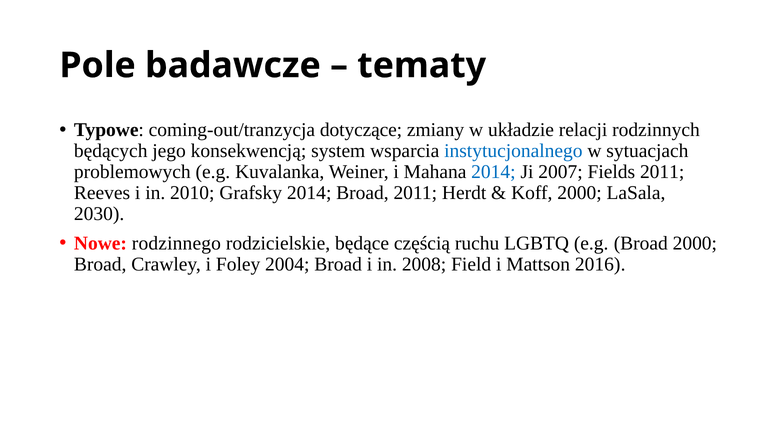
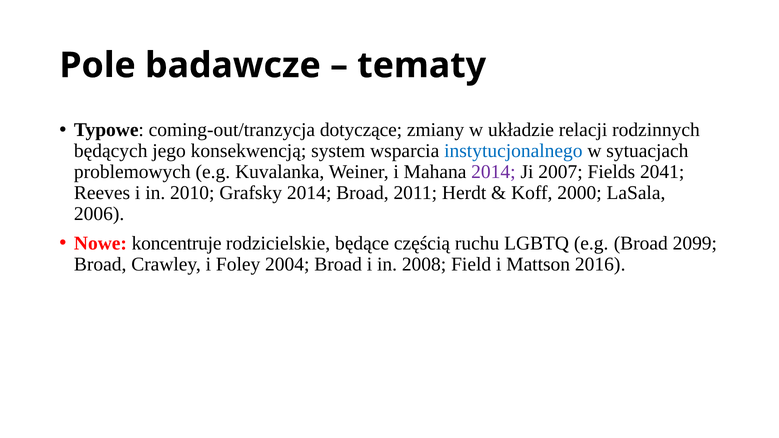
2014 at (493, 172) colour: blue -> purple
Fields 2011: 2011 -> 2041
2030: 2030 -> 2006
rodzinnego: rodzinnego -> koncentruje
Broad 2000: 2000 -> 2099
